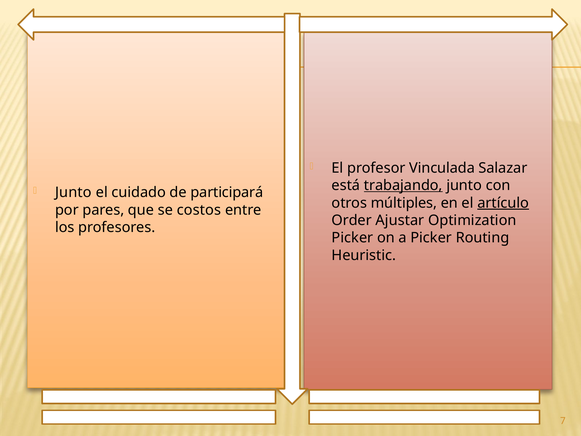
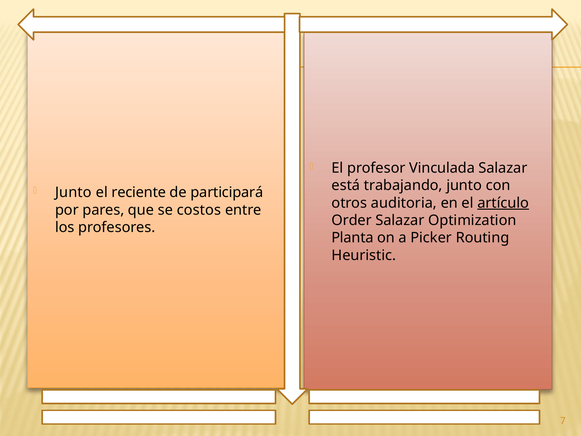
trabajando underline: present -> none
cuidado: cuidado -> reciente
múltiples: múltiples -> auditoria
Order Ajustar: Ajustar -> Salazar
Picker at (352, 238): Picker -> Planta
